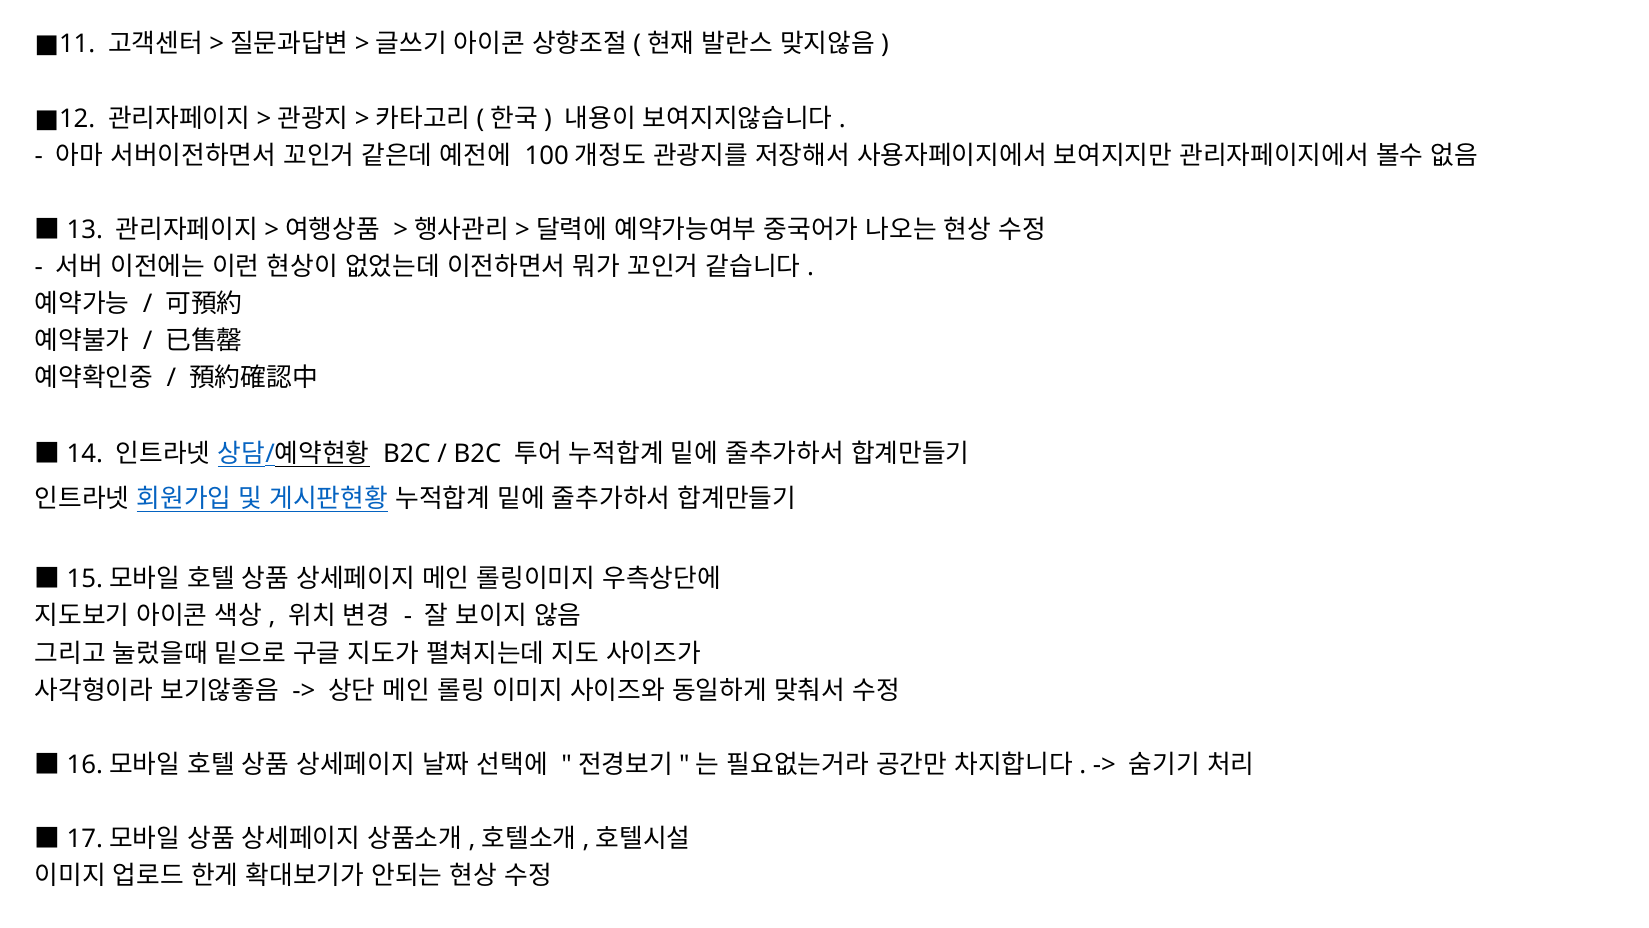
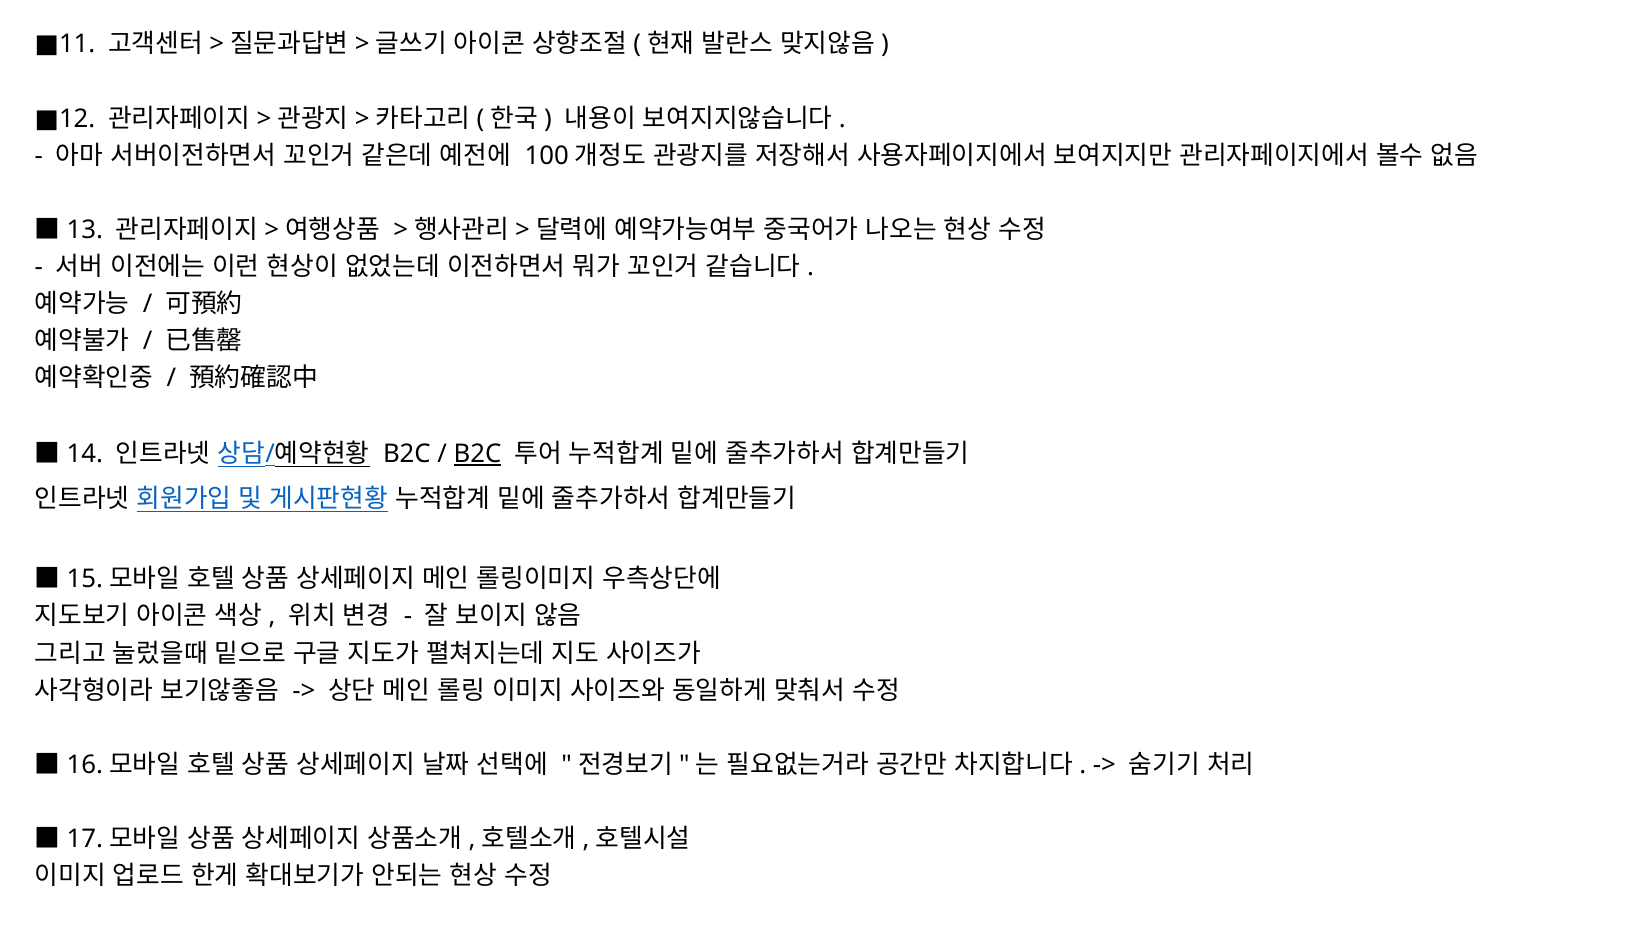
B2C at (478, 454) underline: none -> present
